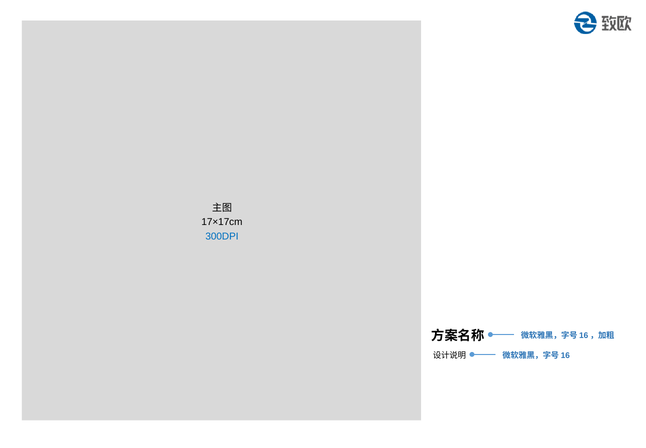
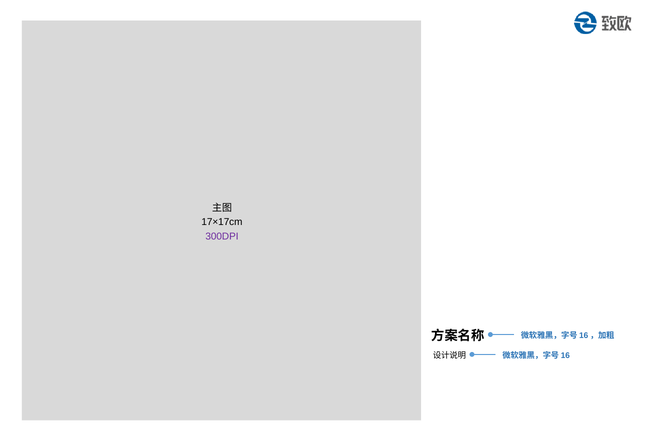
300DPI colour: blue -> purple
